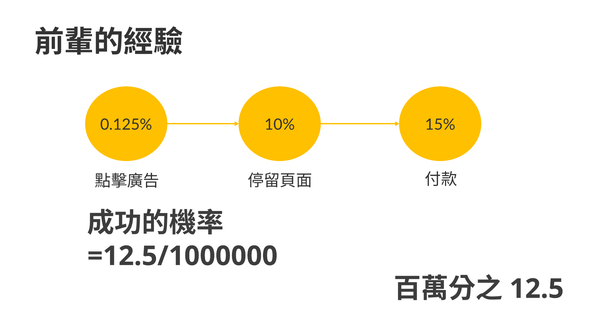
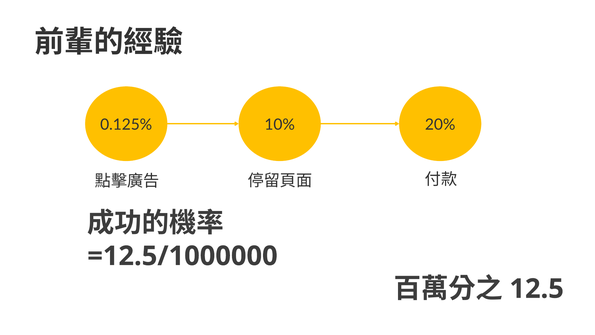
15%: 15% -> 20%
